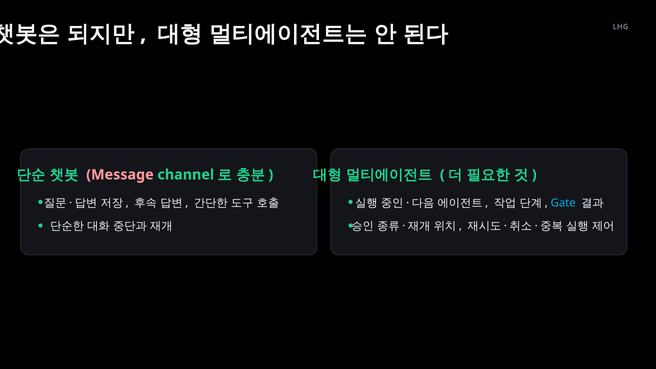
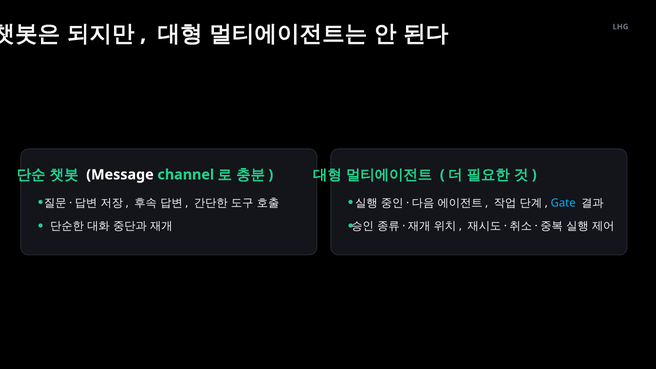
Message colour: pink -> white
